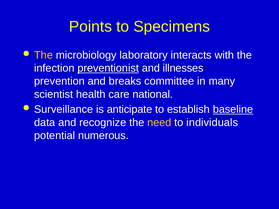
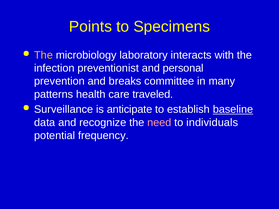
preventionist underline: present -> none
illnesses: illnesses -> personal
scientist: scientist -> patterns
national: national -> traveled
need colour: yellow -> pink
numerous: numerous -> frequency
